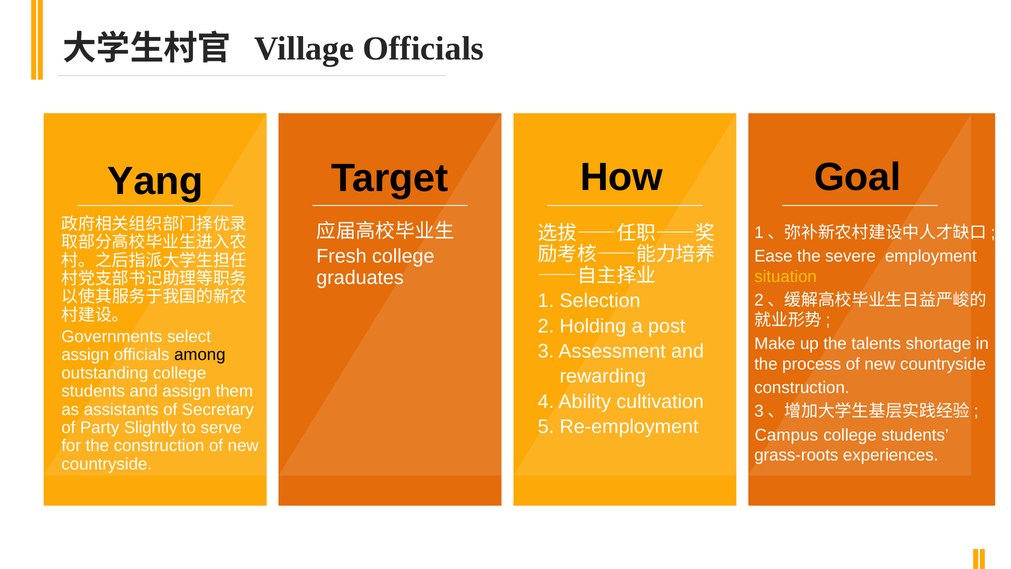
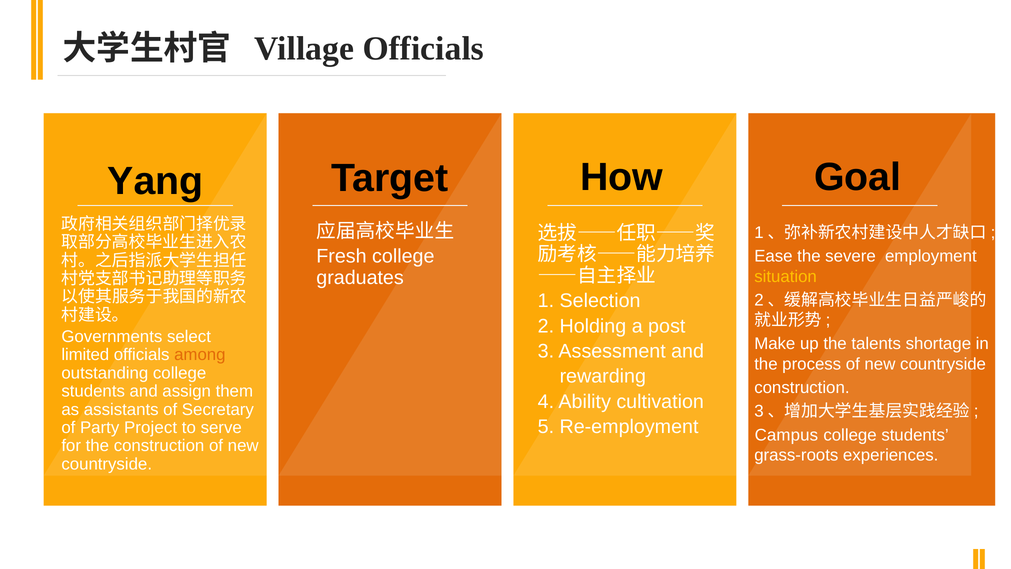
assign at (85, 355): assign -> limited
among colour: black -> orange
Slightly: Slightly -> Project
